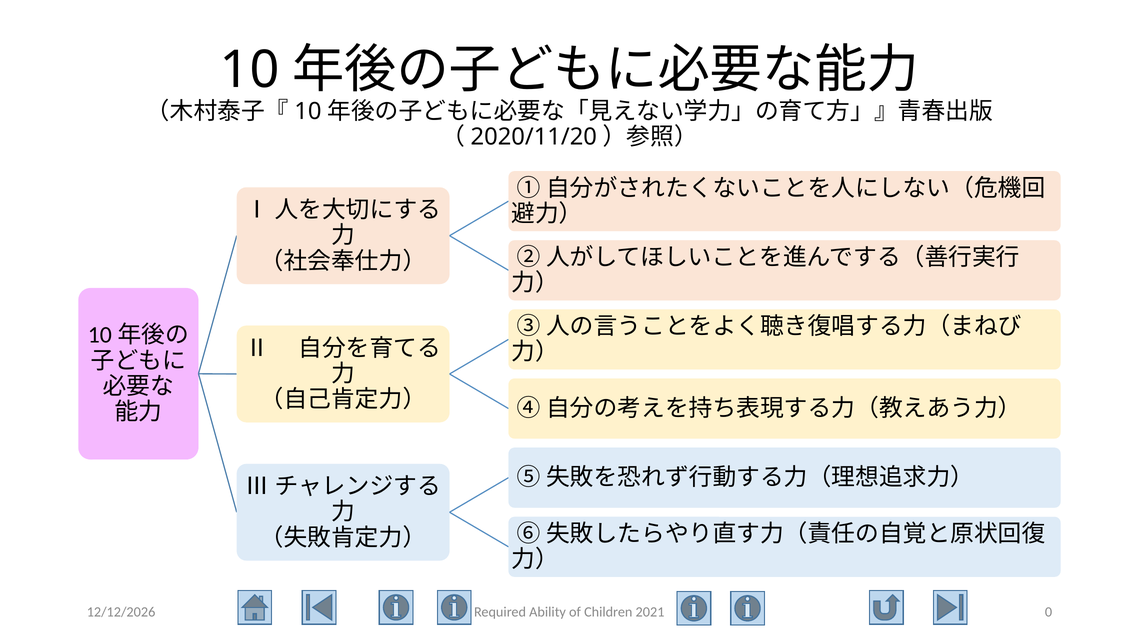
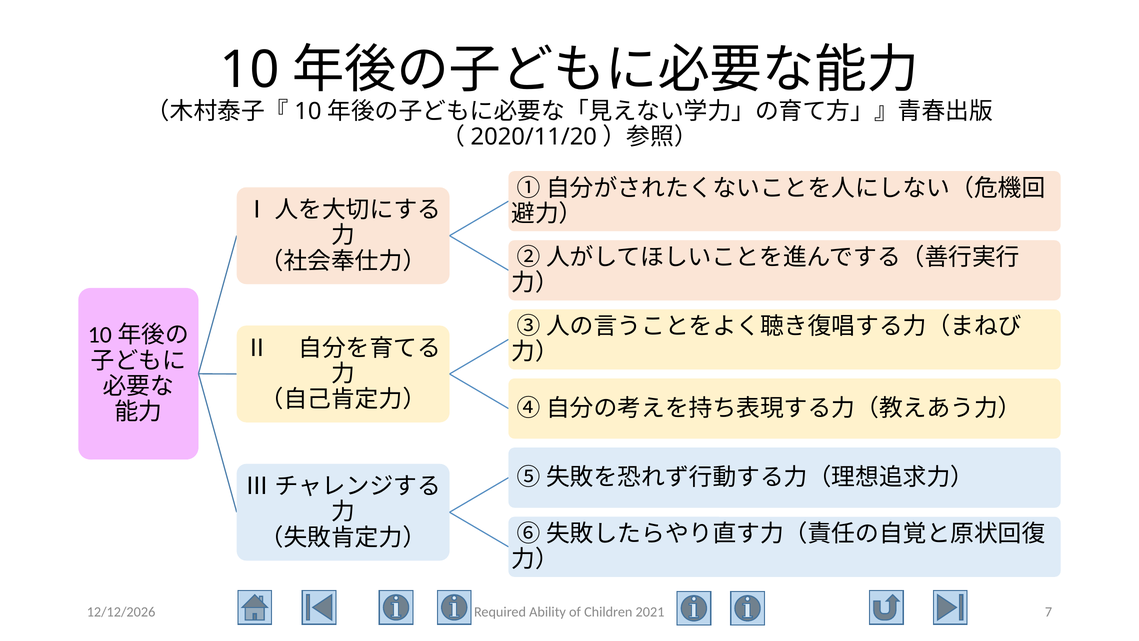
0: 0 -> 7
